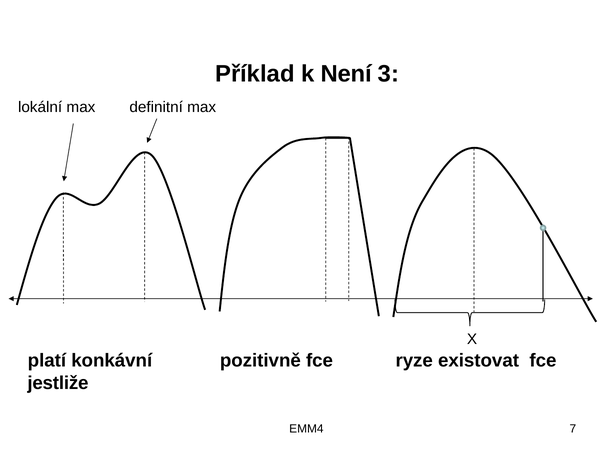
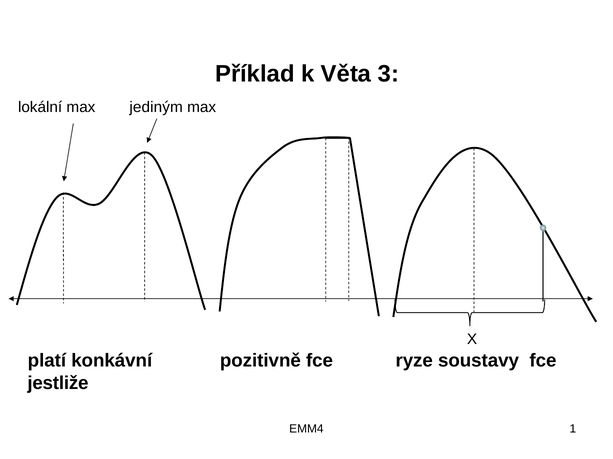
Není: Není -> Věta
definitní: definitní -> jediným
existovat: existovat -> soustavy
7: 7 -> 1
